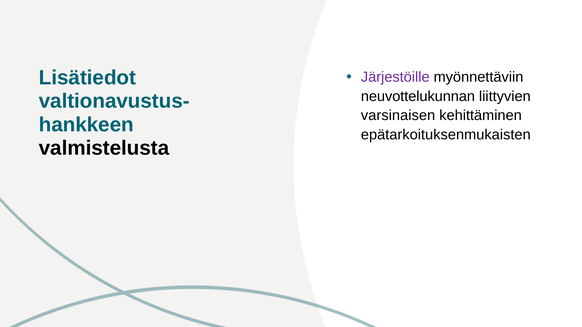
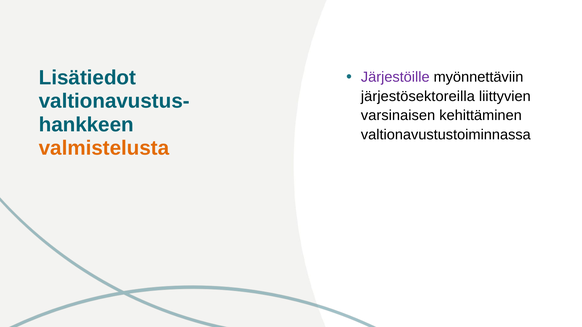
neuvottelukunnan: neuvottelukunnan -> järjestösektoreilla
epätarkoituksenmukaisten: epätarkoituksenmukaisten -> valtionavustustoiminnassa
valmistelusta colour: black -> orange
